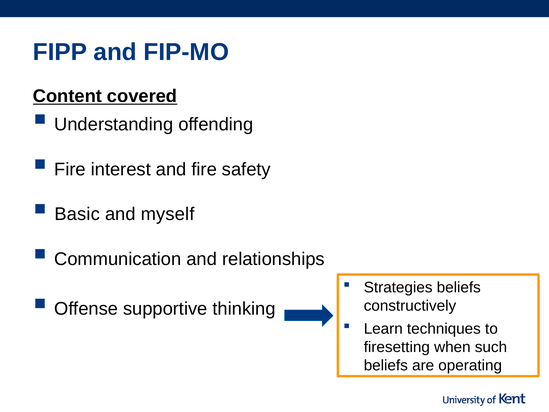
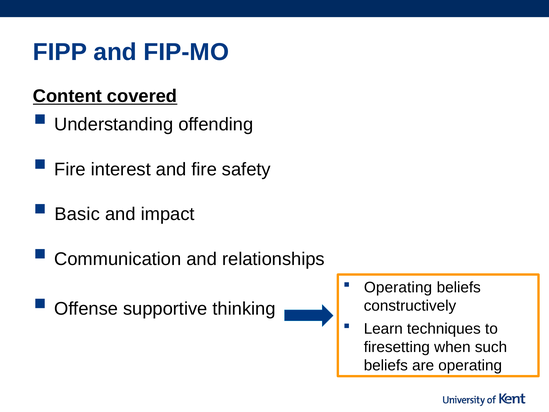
myself: myself -> impact
Strategies at (398, 287): Strategies -> Operating
